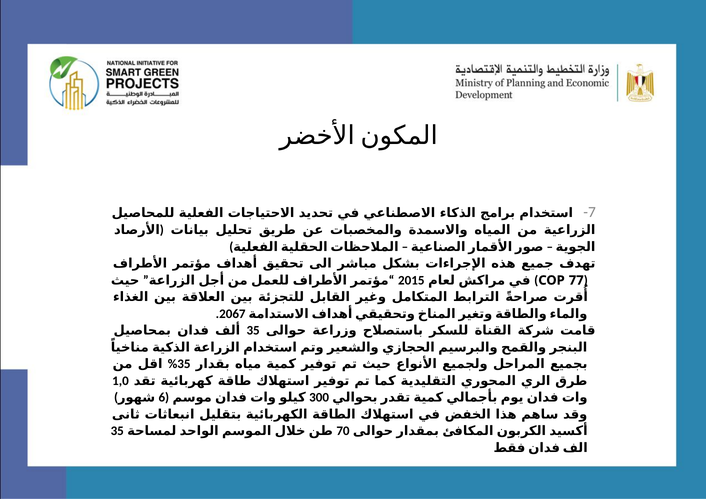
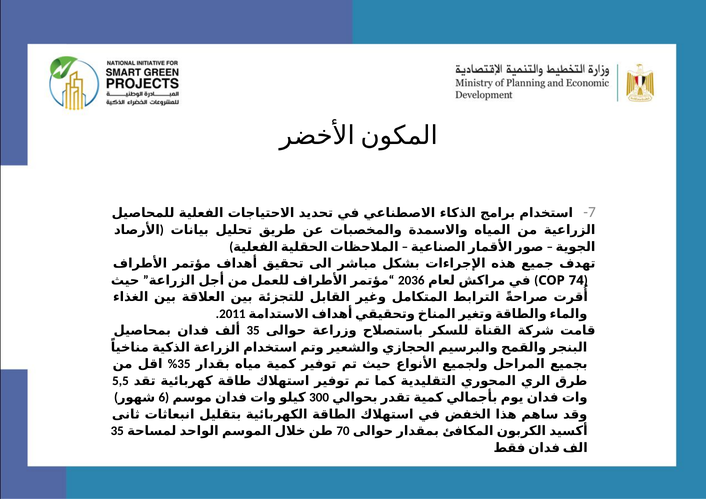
2015: 2015 -> 2036
77: 77 -> 74
2067: 2067 -> 2011
1,0: 1,0 -> 5,5
